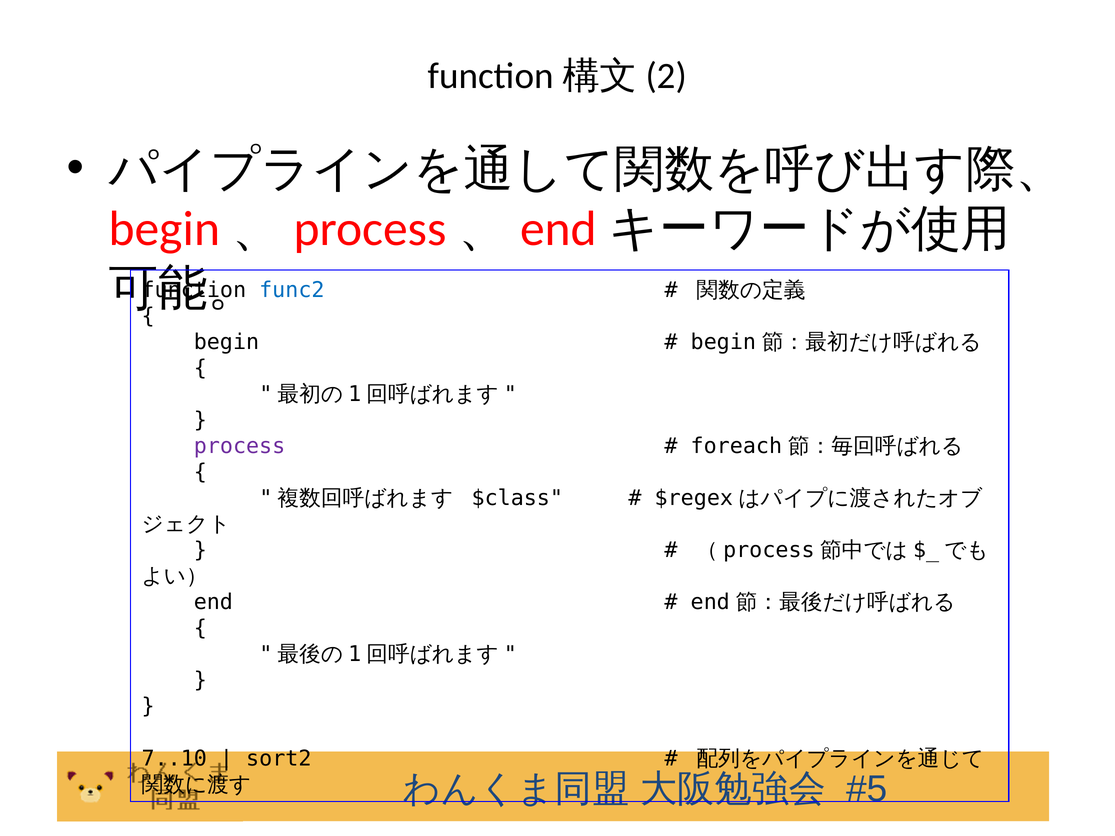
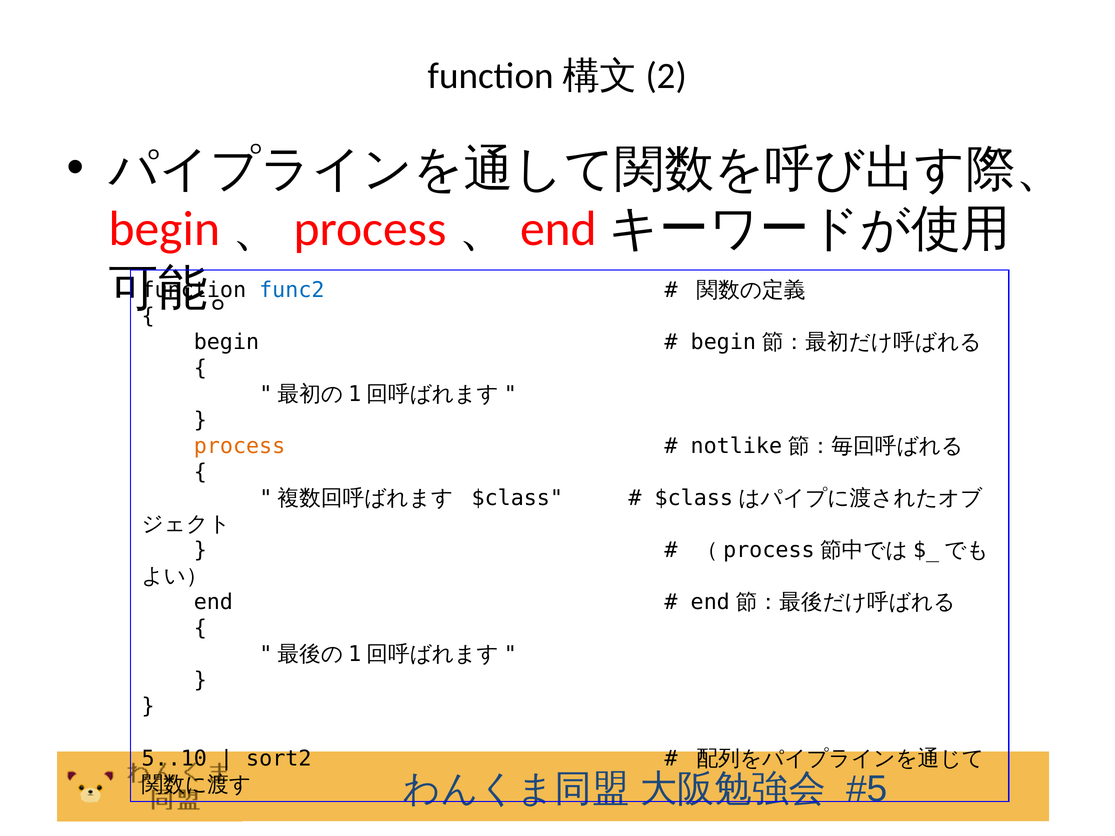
process colour: purple -> orange
foreach: foreach -> notlike
$regex at (694, 498): $regex -> $class
7..10: 7..10 -> 5..10
